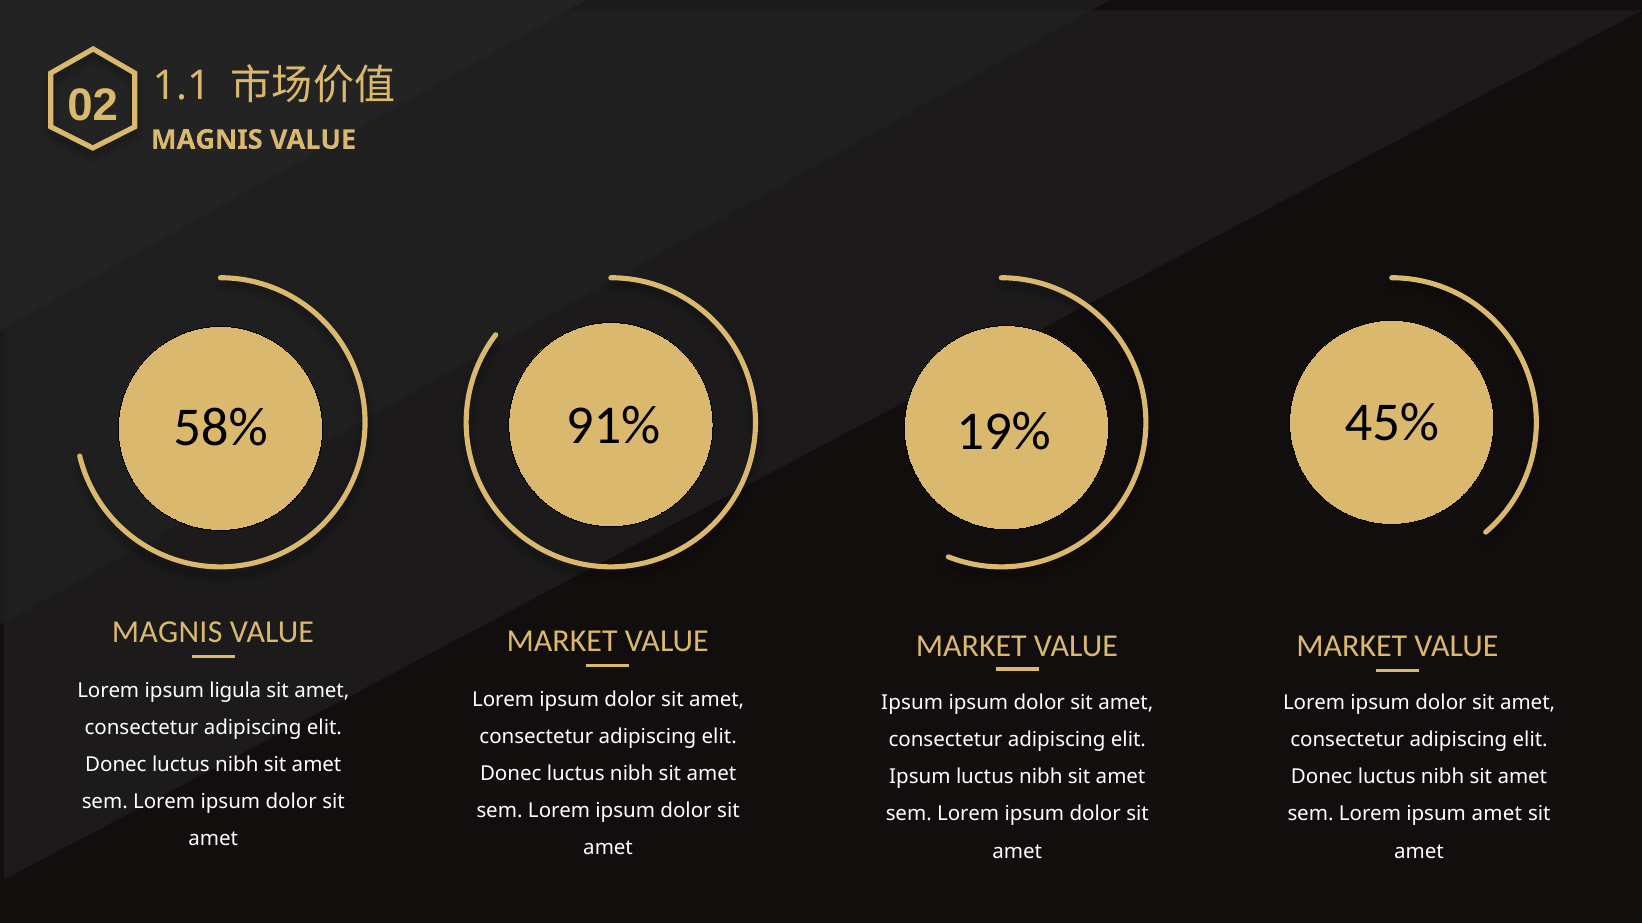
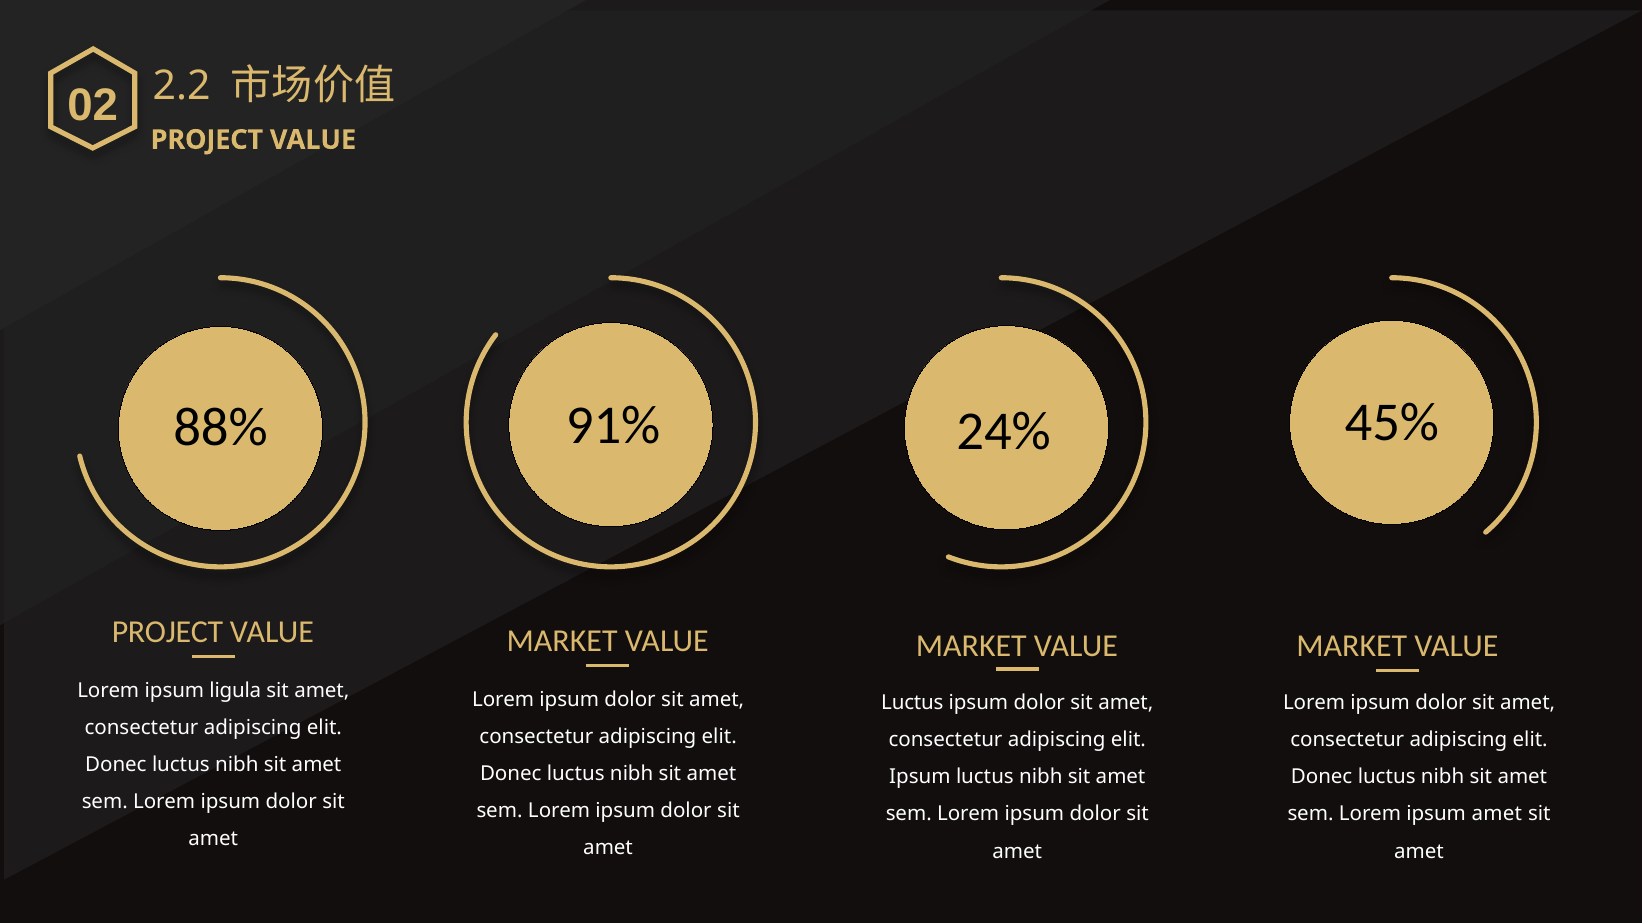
1.1: 1.1 -> 2.2
MAGNIS at (207, 140): MAGNIS -> PROJECT
58%: 58% -> 88%
19%: 19% -> 24%
MAGNIS at (167, 633): MAGNIS -> PROJECT
Ipsum at (912, 704): Ipsum -> Luctus
